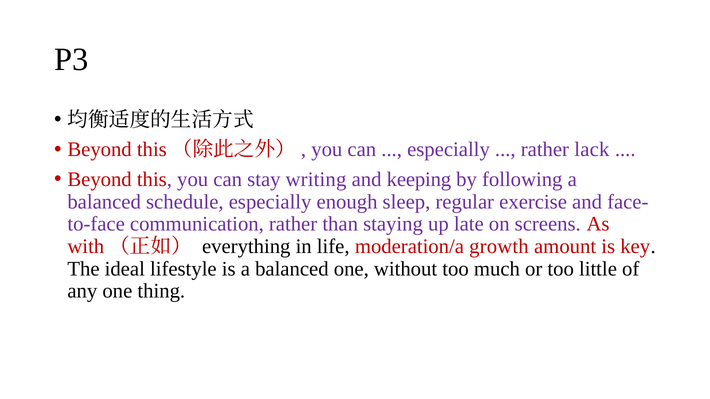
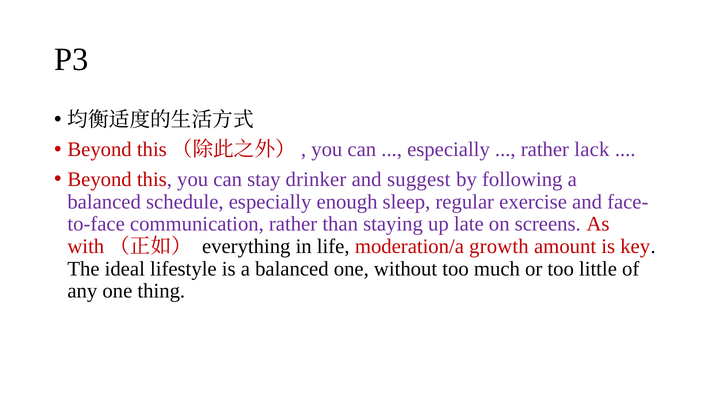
writing: writing -> drinker
keeping: keeping -> suggest
